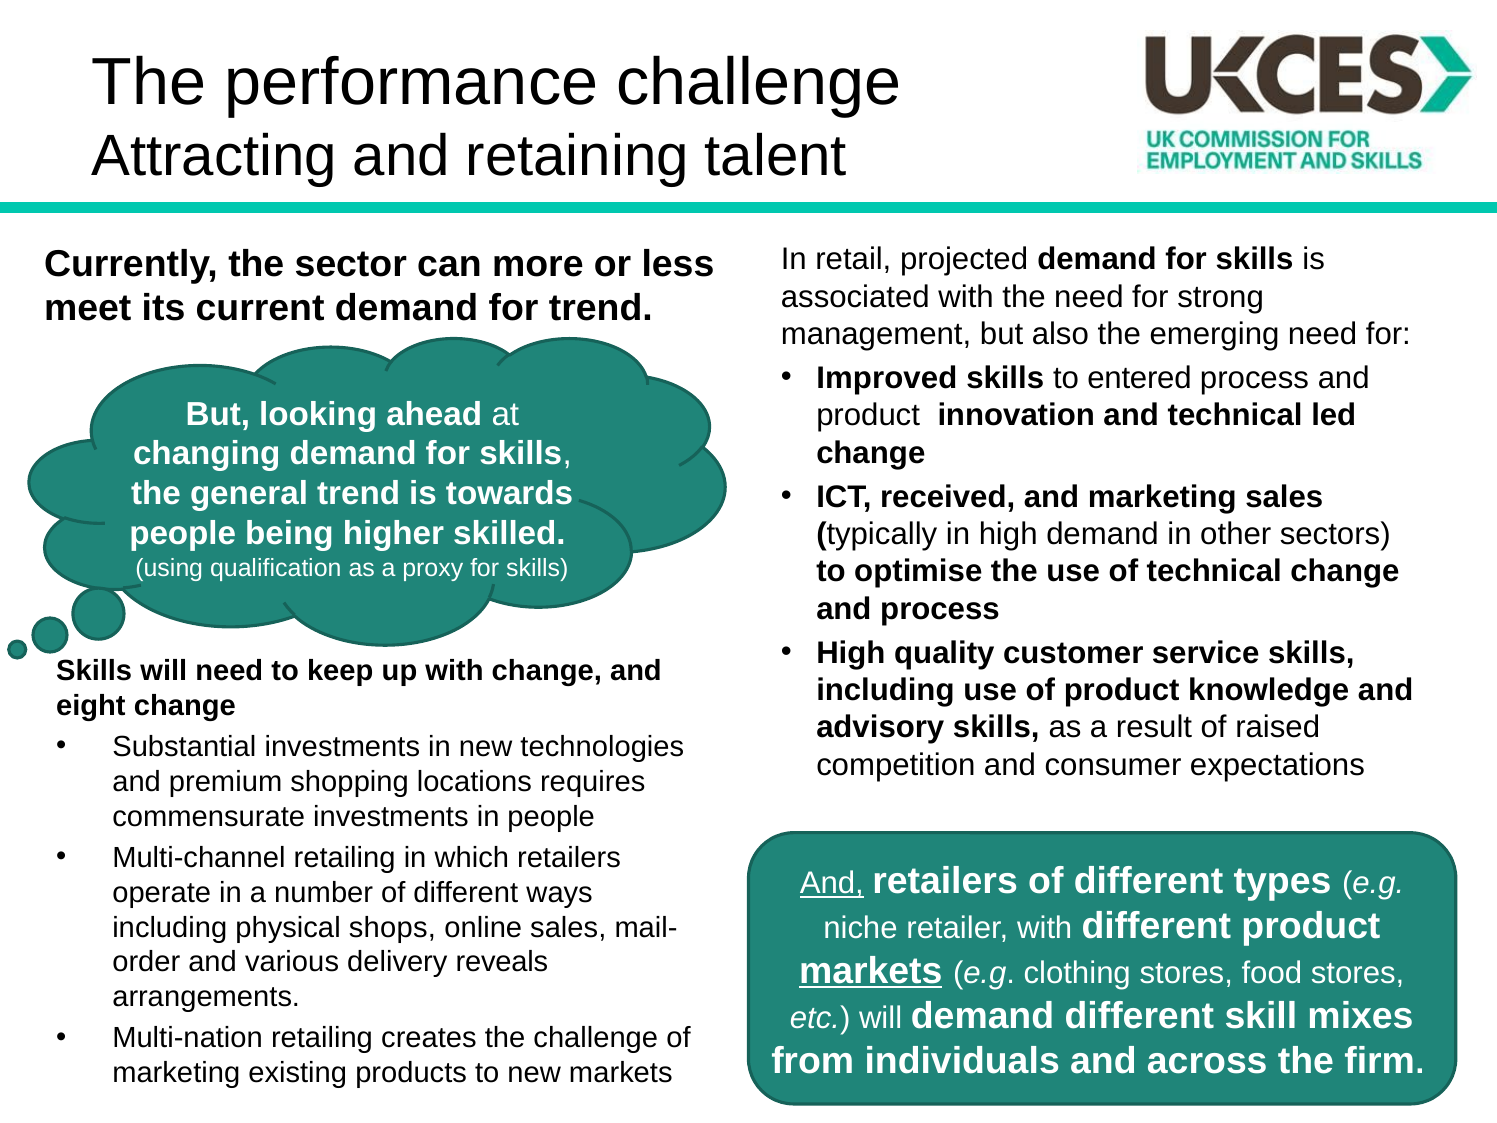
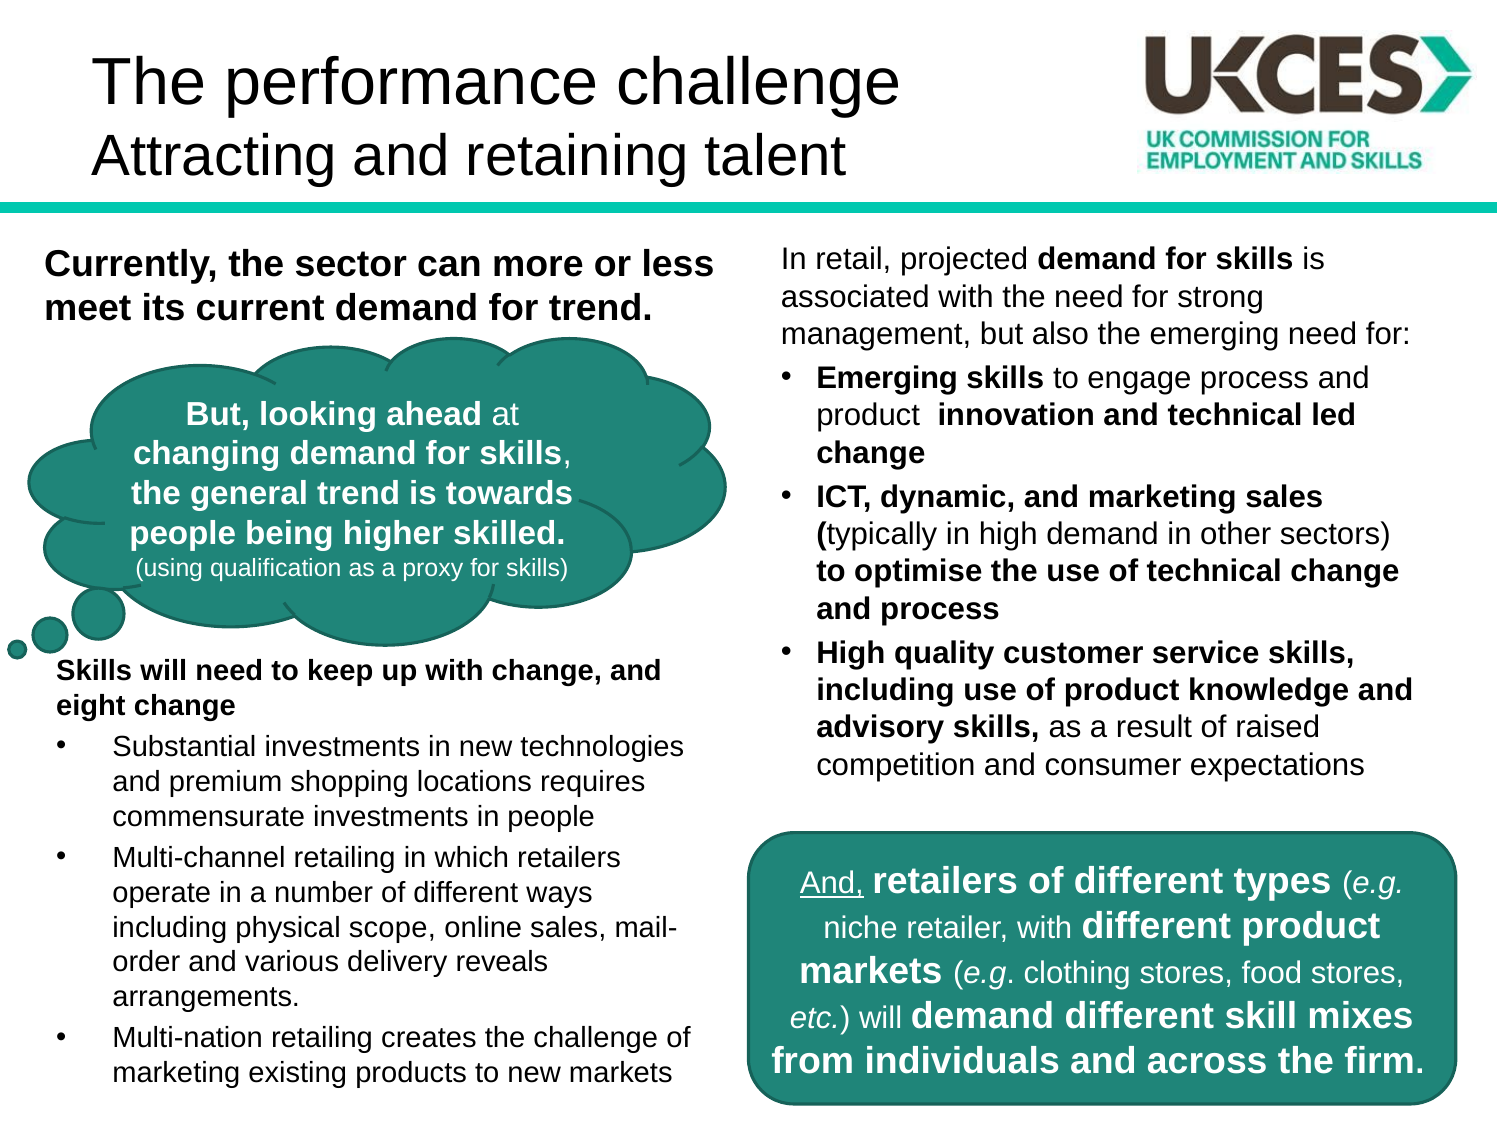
Improved at (887, 378): Improved -> Emerging
entered: entered -> engage
received: received -> dynamic
shops: shops -> scope
markets at (871, 971) underline: present -> none
